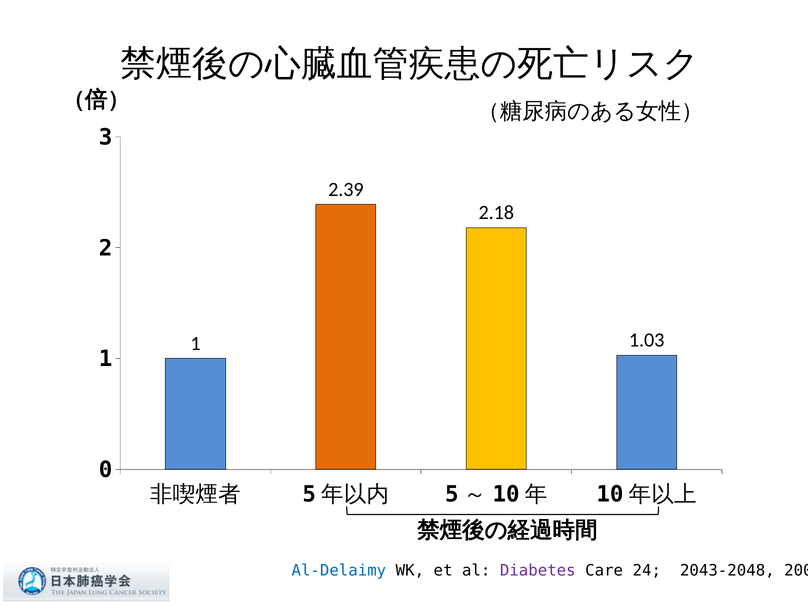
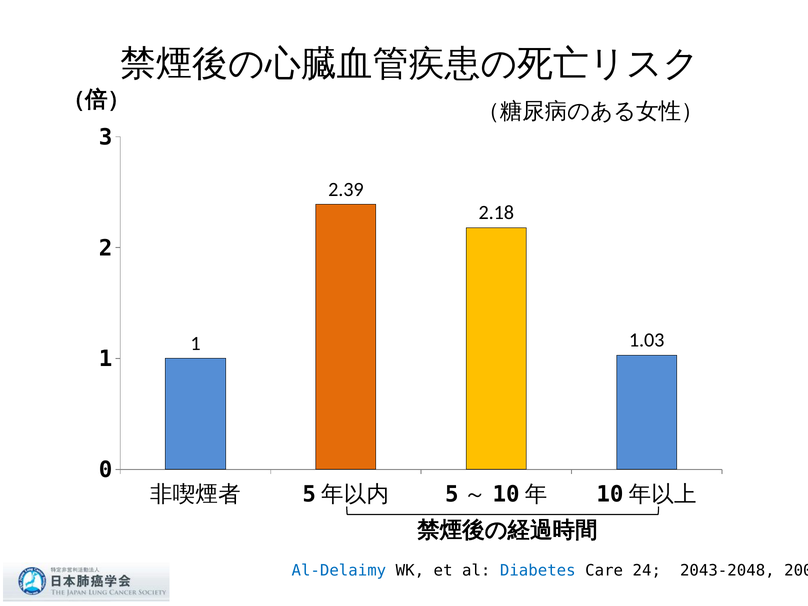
Diabetes colour: purple -> blue
